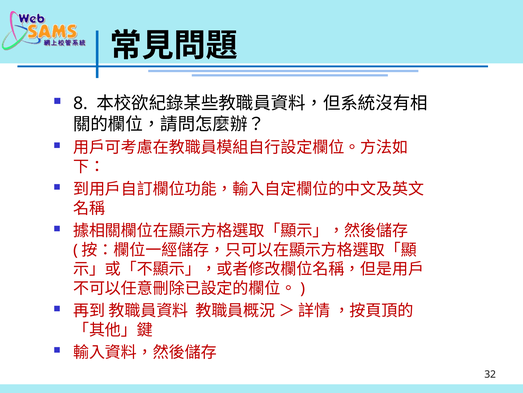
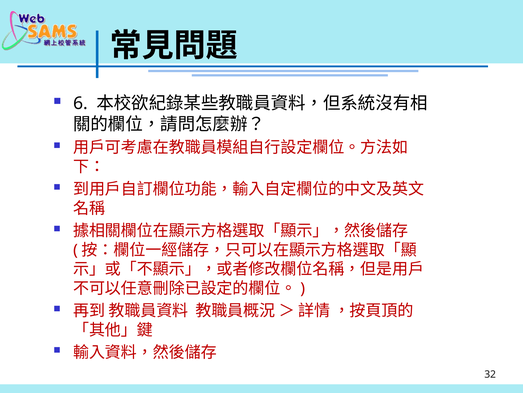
8: 8 -> 6
